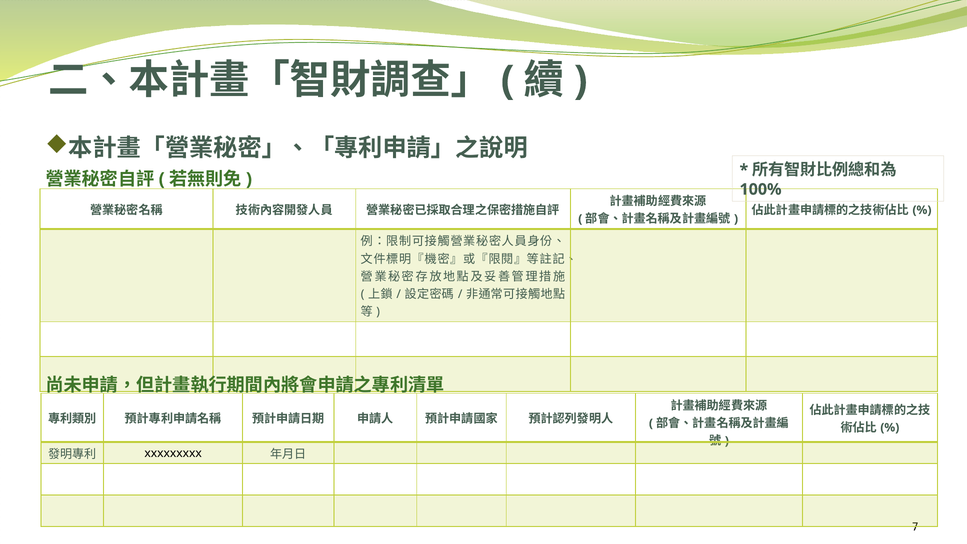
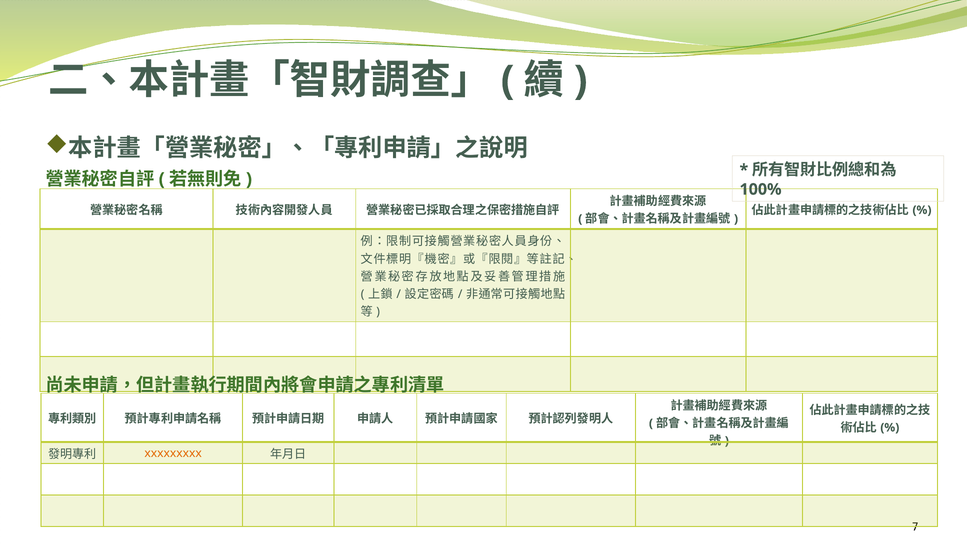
xxxxxxxxx colour: black -> orange
